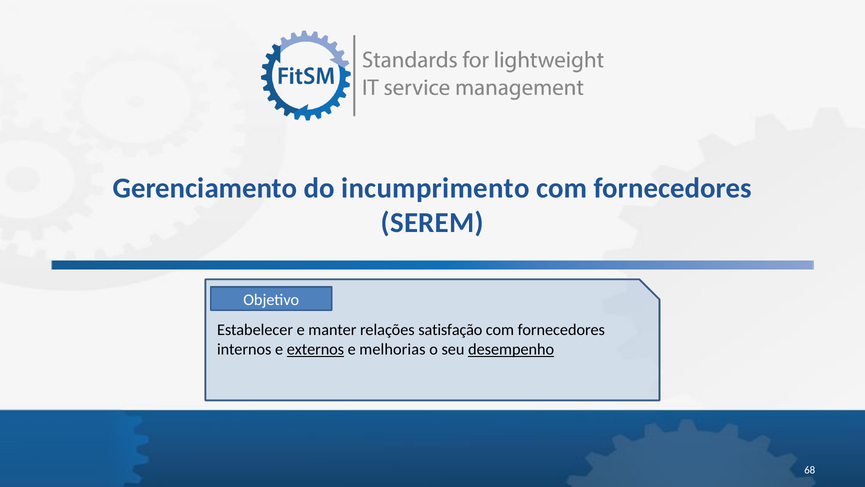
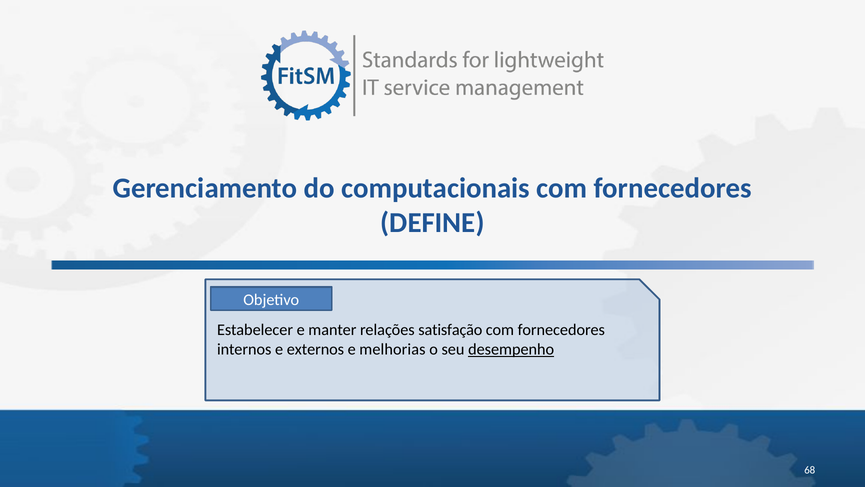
incumprimento: incumprimento -> computacionais
SEREM: SEREM -> DEFINE
externos underline: present -> none
